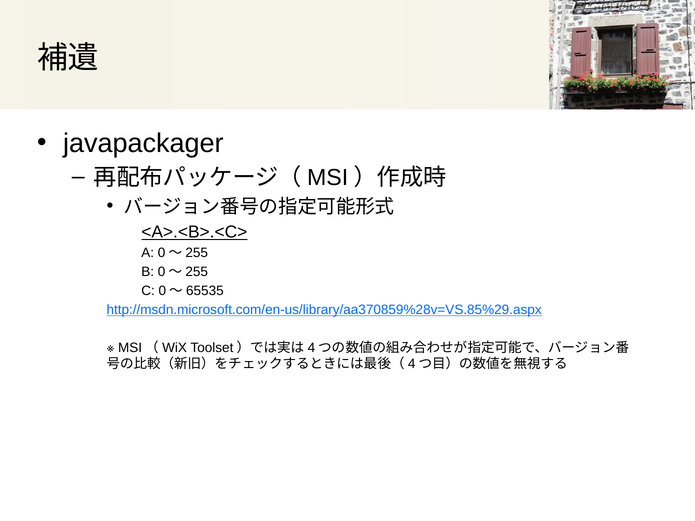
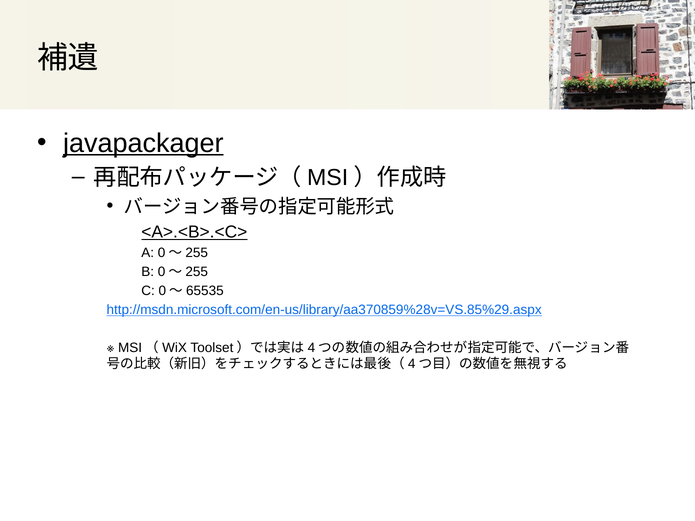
javapackager underline: none -> present
